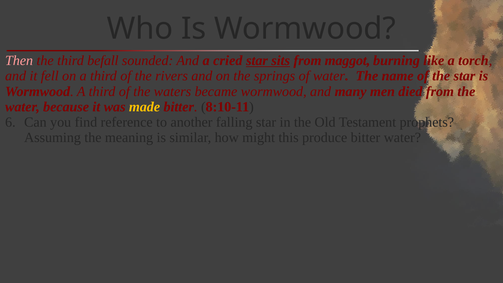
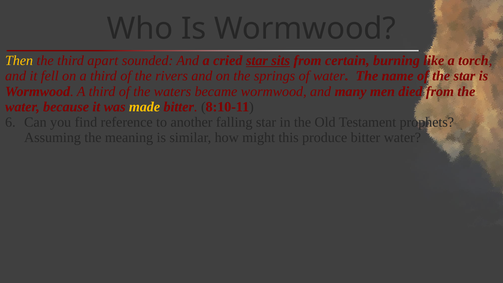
Then colour: pink -> yellow
befall: befall -> apart
maggot: maggot -> certain
